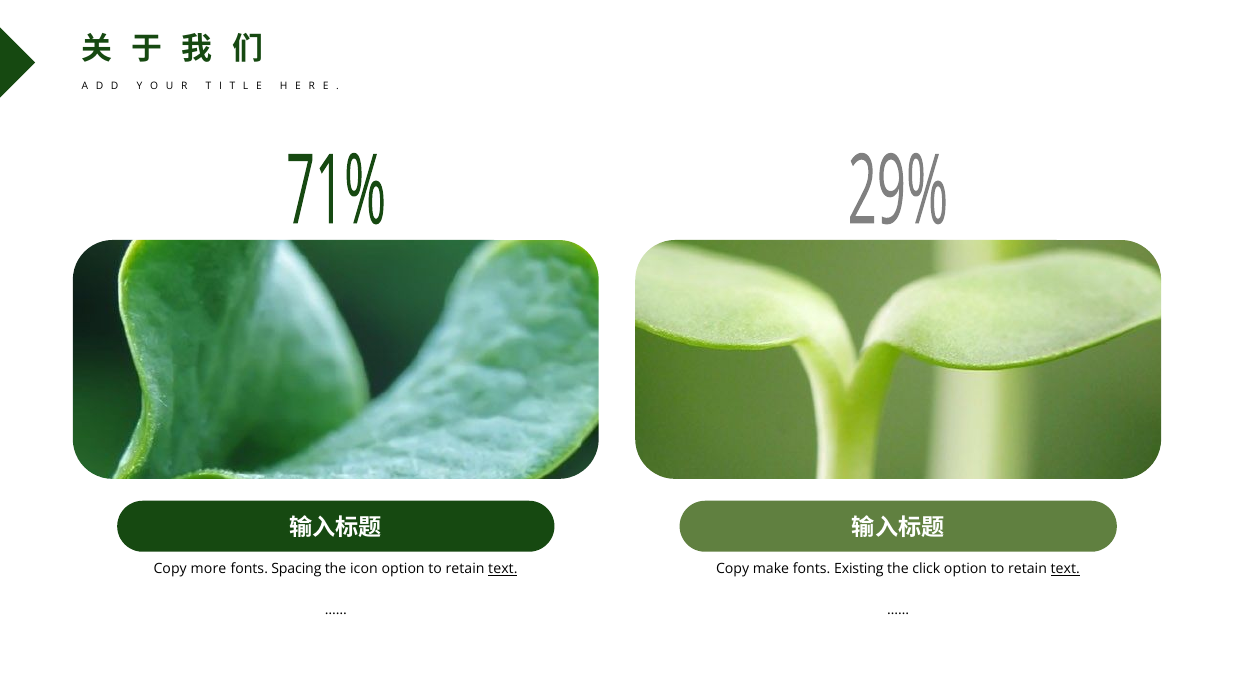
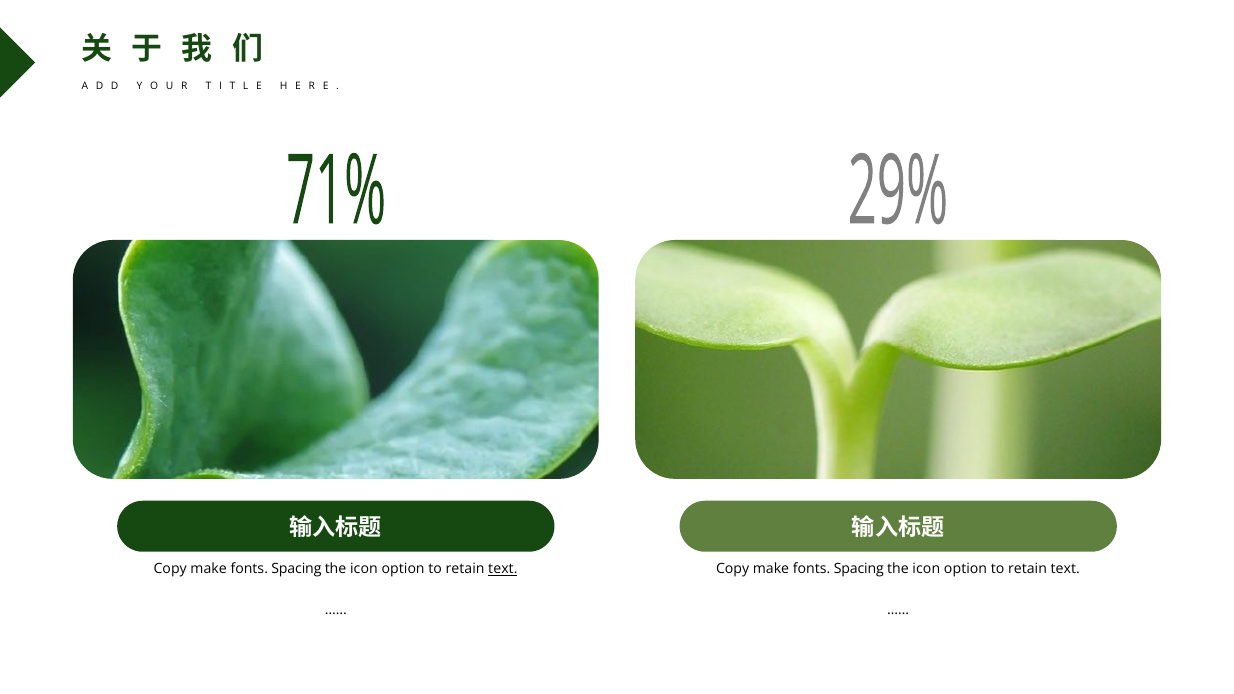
more at (209, 569): more -> make
Existing at (859, 569): Existing -> Spacing
click at (926, 569): click -> icon
text at (1065, 569) underline: present -> none
